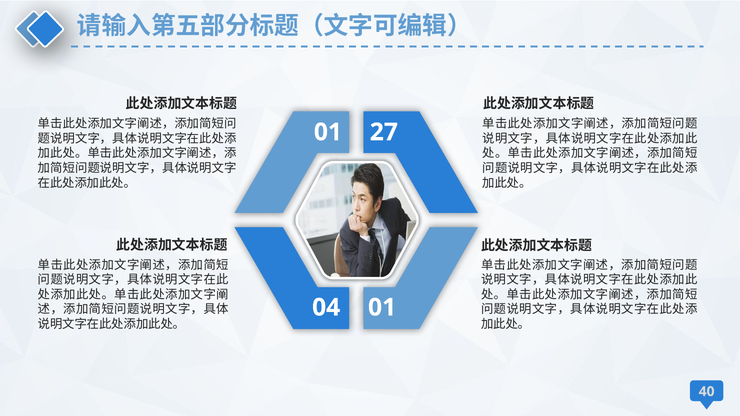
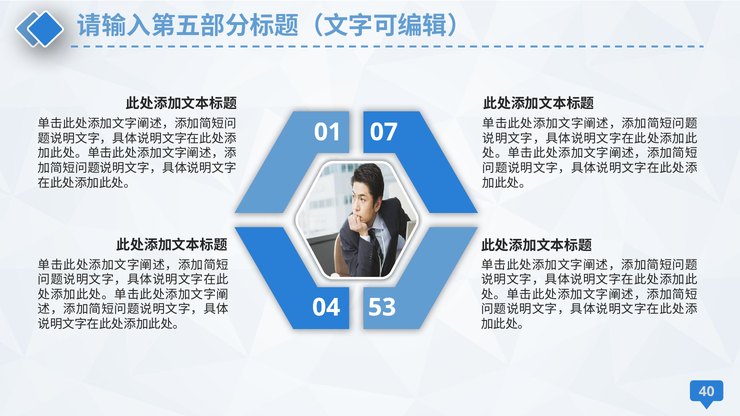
27: 27 -> 07
04 01: 01 -> 53
